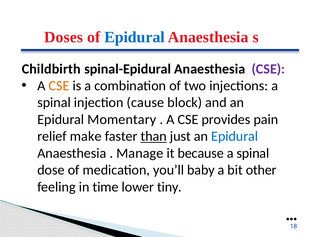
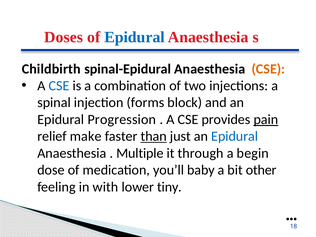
CSE at (268, 69) colour: purple -> orange
CSE at (59, 86) colour: orange -> blue
cause: cause -> forms
Momentary: Momentary -> Progression
pain underline: none -> present
Manage: Manage -> Multiple
because: because -> through
spinal at (253, 153): spinal -> begin
time: time -> with
